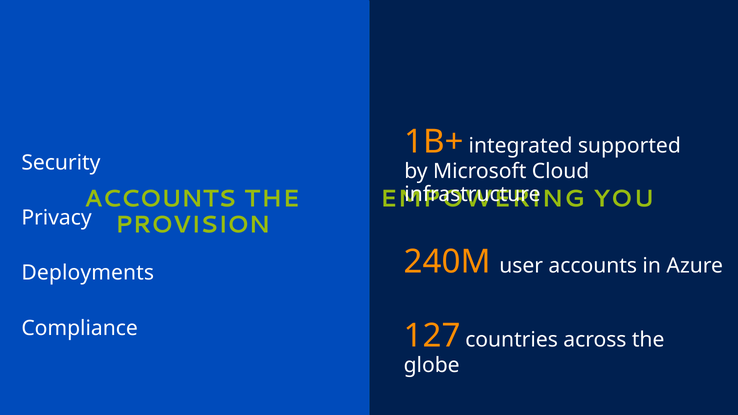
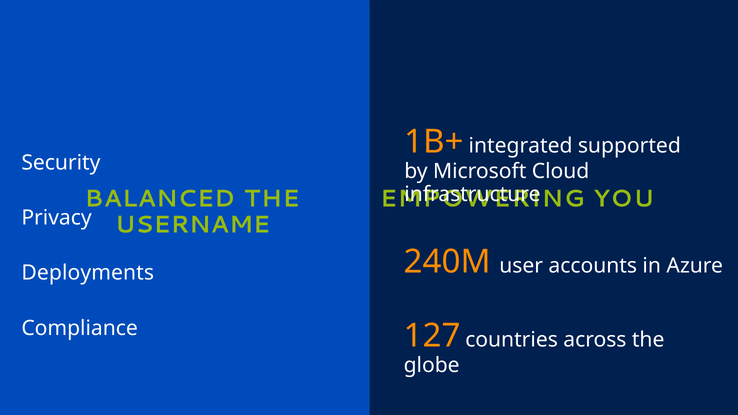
ACCOUNTS at (160, 199): ACCOUNTS -> BALANCED
PROVISION: PROVISION -> USERNAME
